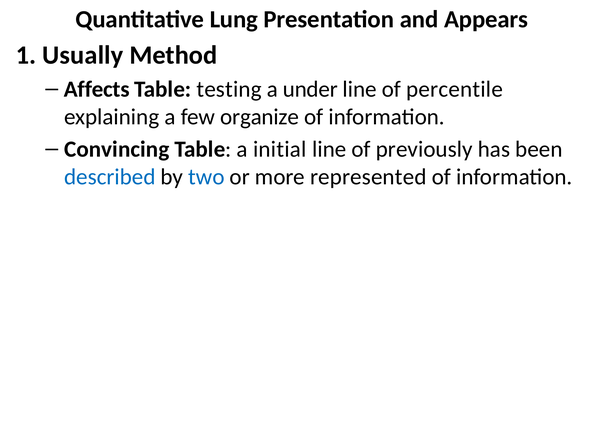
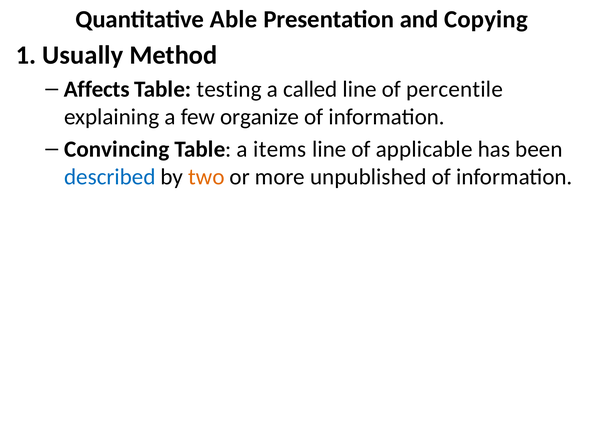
Lung: Lung -> Able
Appears: Appears -> Copying
under: under -> called
initial: initial -> items
previously: previously -> applicable
two colour: blue -> orange
represented: represented -> unpublished
